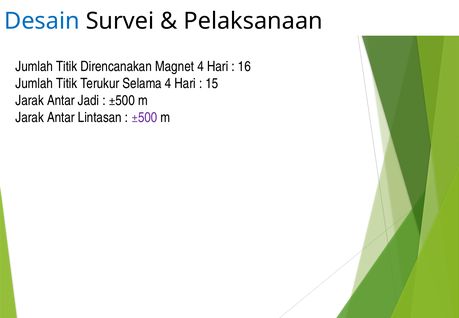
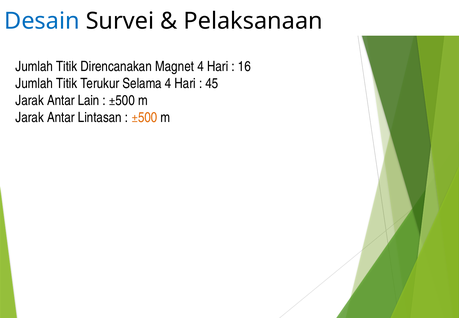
15: 15 -> 45
Jadi: Jadi -> Lain
±500 at (144, 117) colour: purple -> orange
